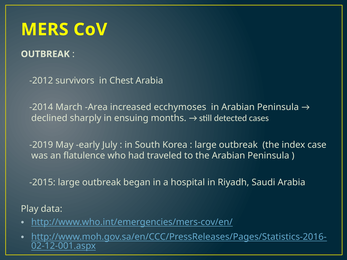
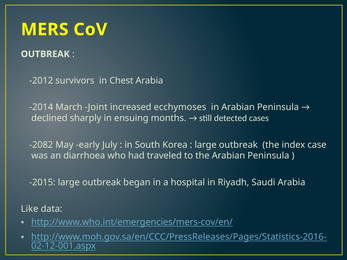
Area: Area -> Joint
-2019: -2019 -> -2082
flatulence: flatulence -> diarrhoea
Play: Play -> Like
